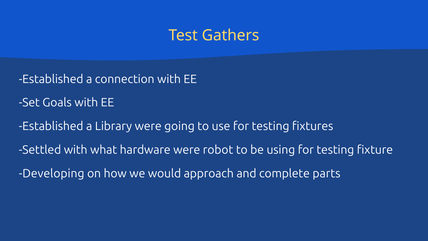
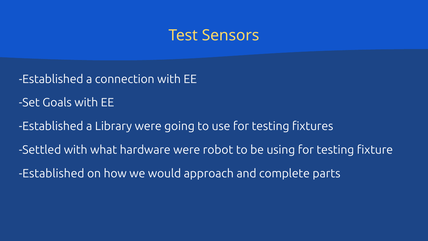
Gathers: Gathers -> Sensors
Developing at (52, 173): Developing -> Established
